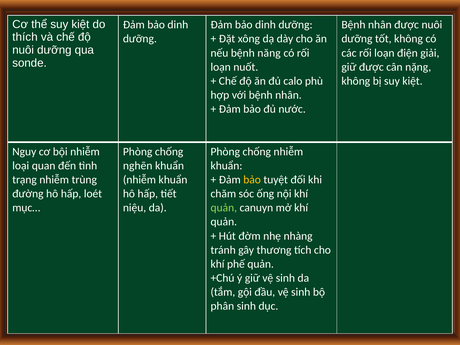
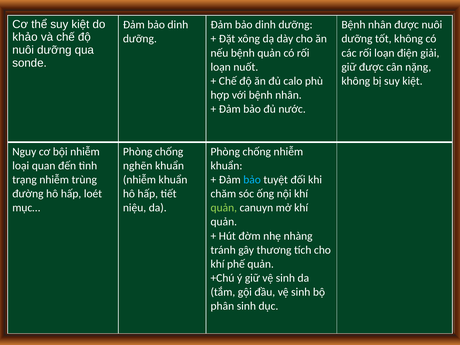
thích: thích -> khảo
bệnh năng: năng -> quản
bảo at (252, 180) colour: yellow -> light blue
